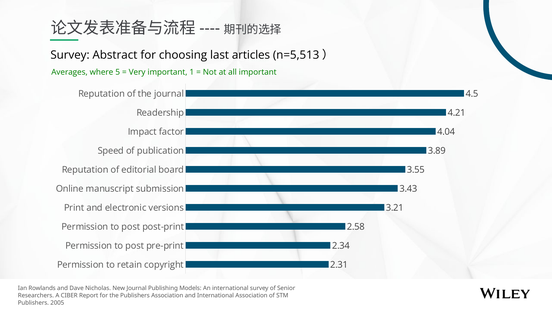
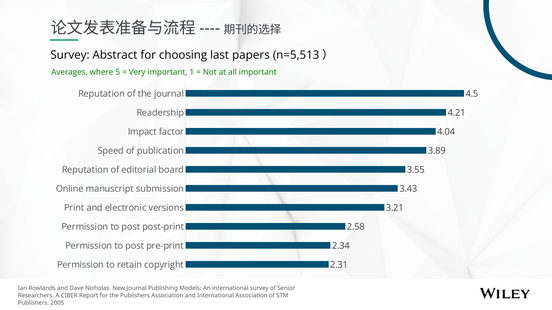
articles: articles -> papers
